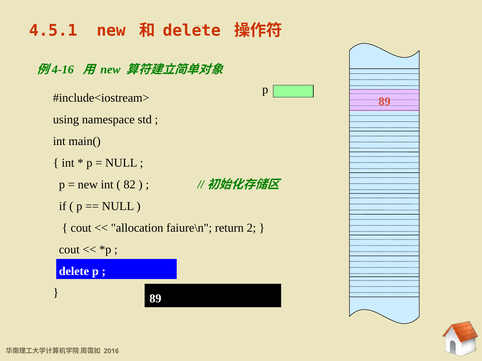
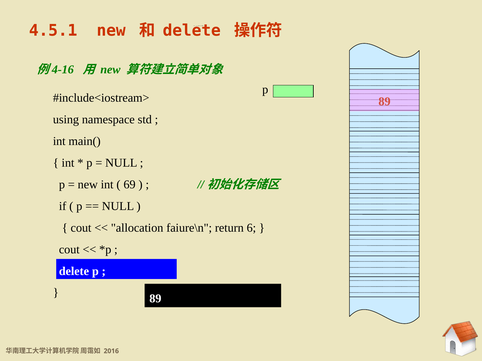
82: 82 -> 69
2: 2 -> 6
